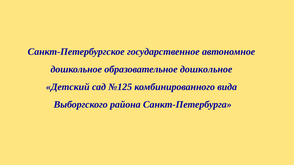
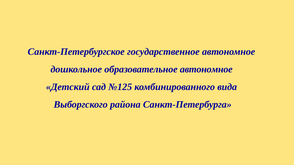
образовательное дошкольное: дошкольное -> автономное
